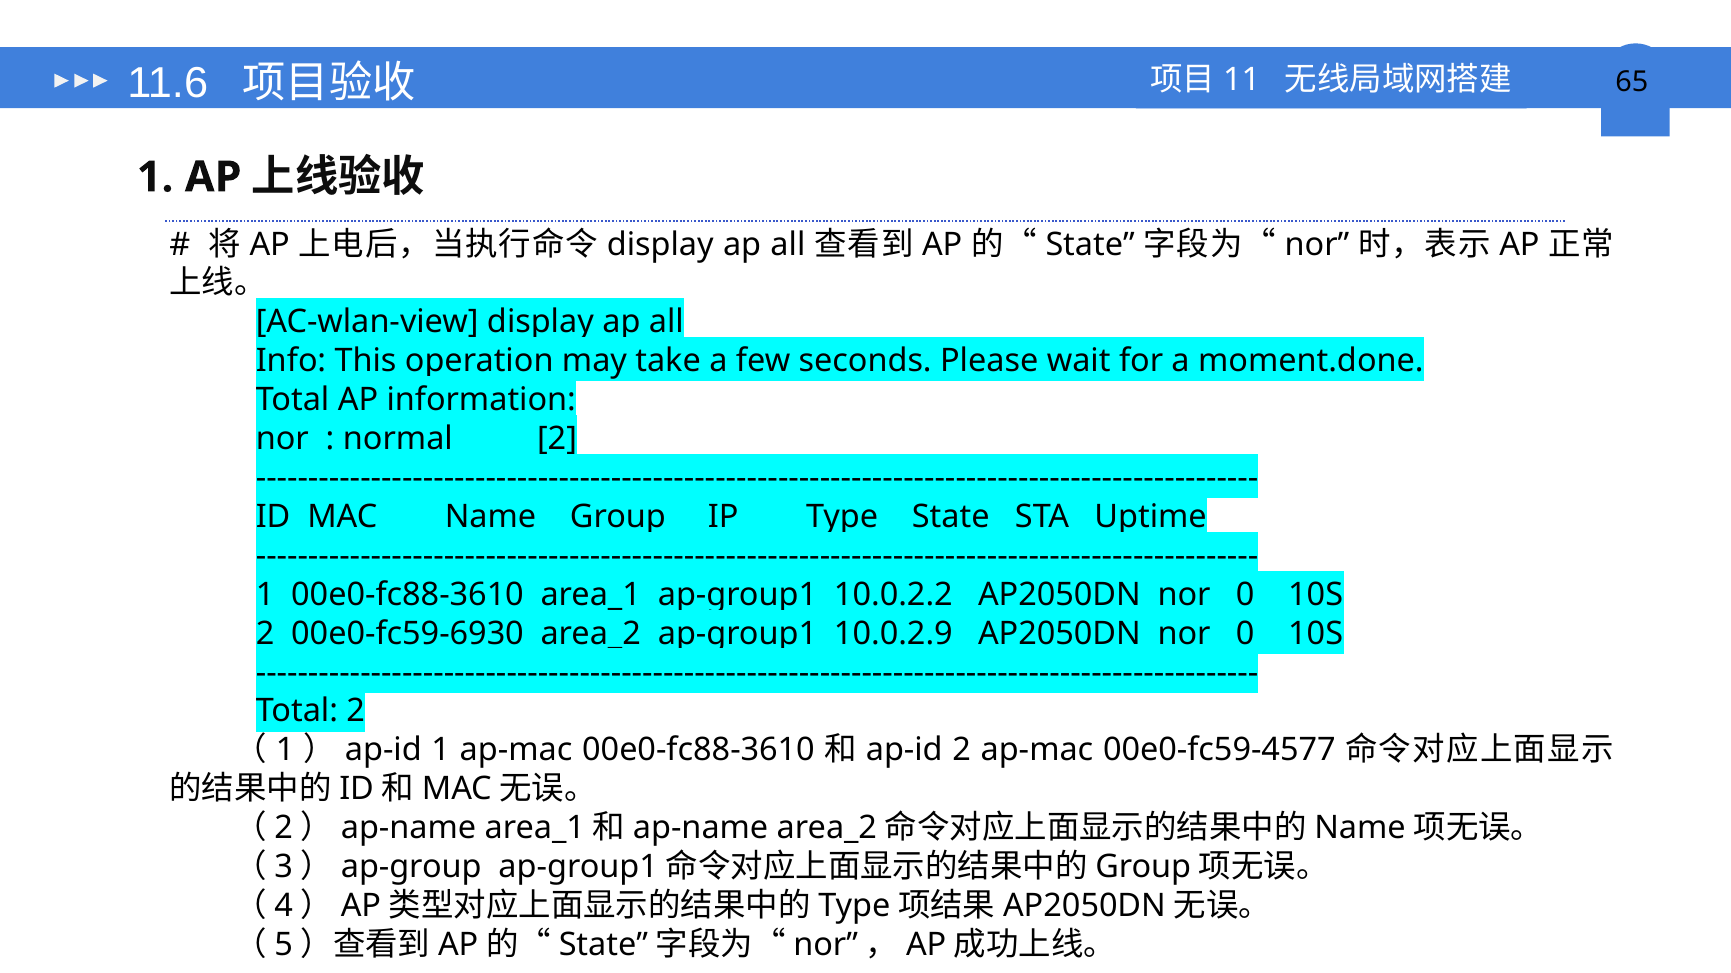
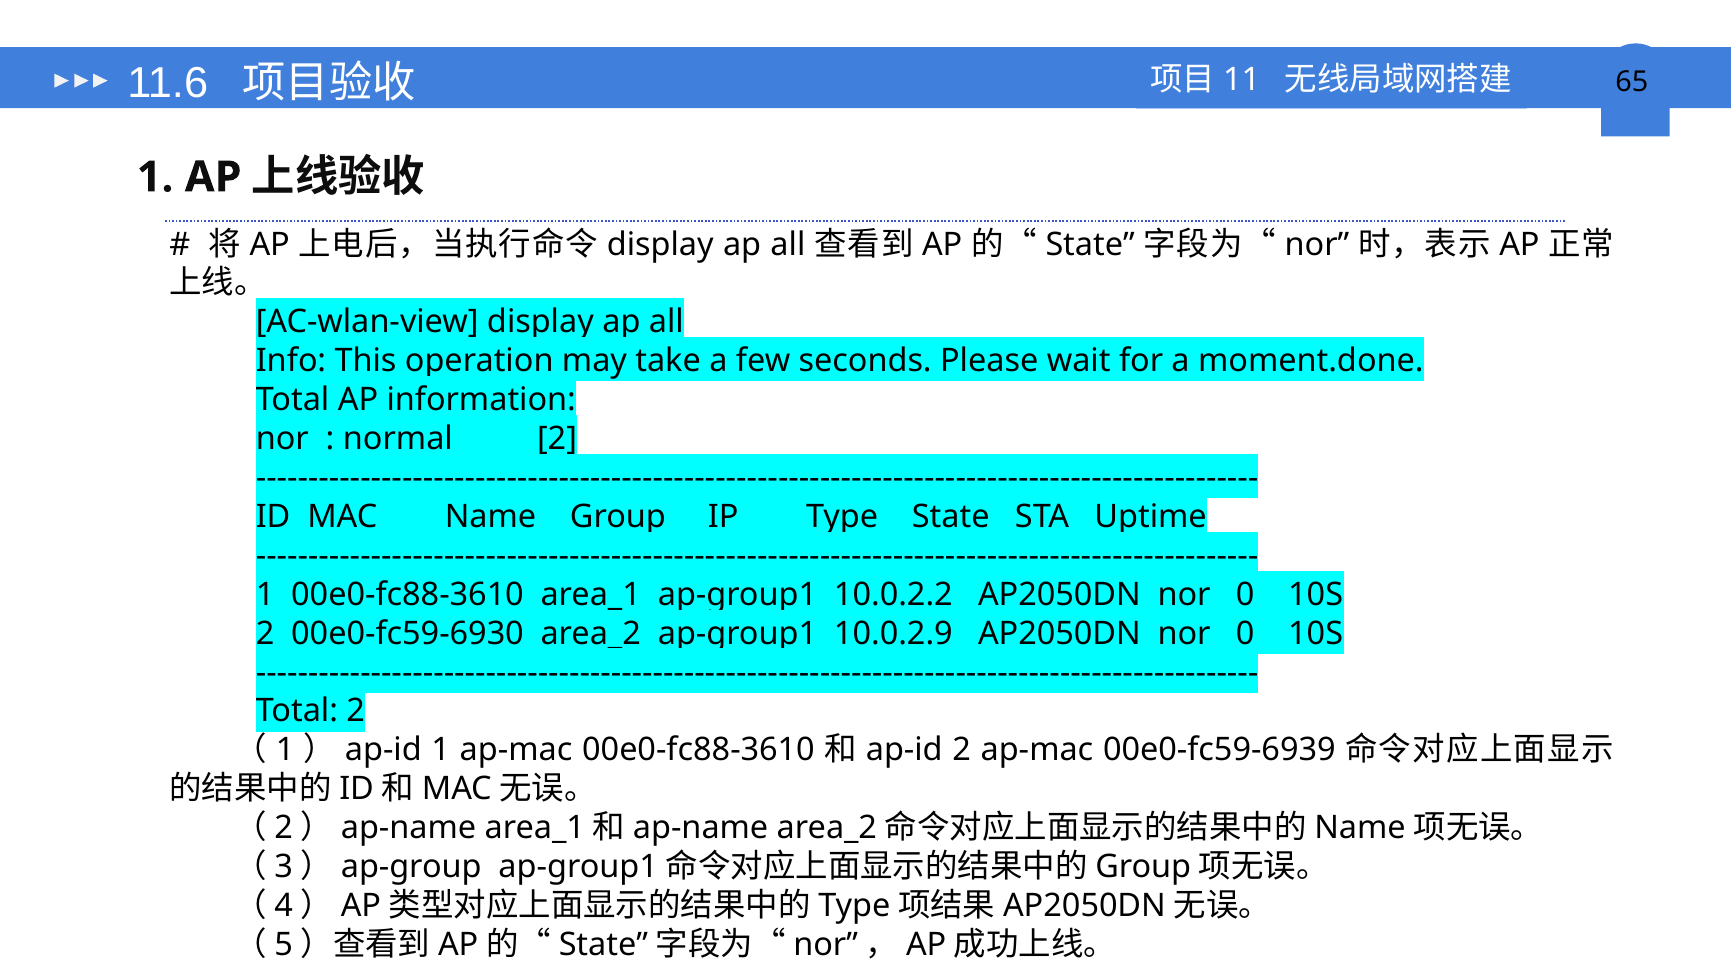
00e0-fc59-4577: 00e0-fc59-4577 -> 00e0-fc59-6939
